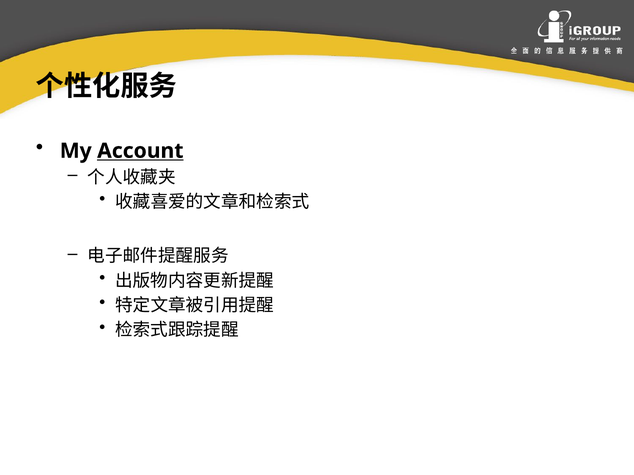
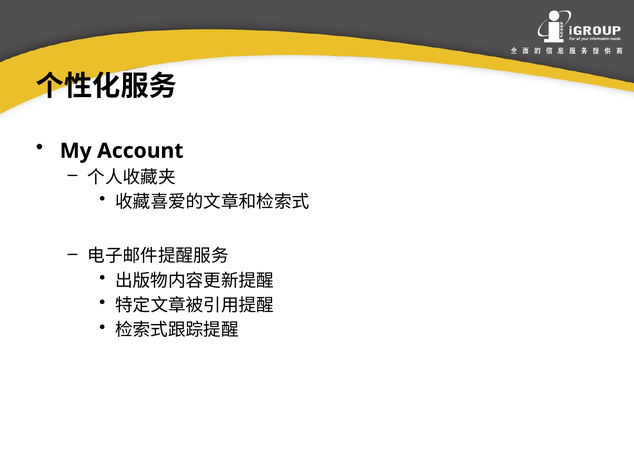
Account underline: present -> none
